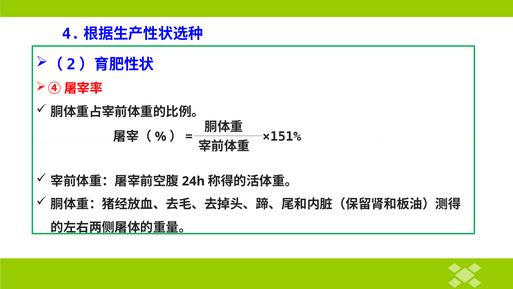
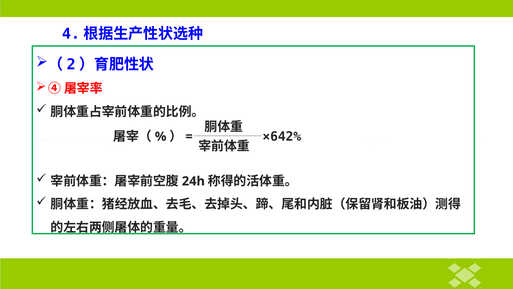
×151%: ×151% -> ×642%
